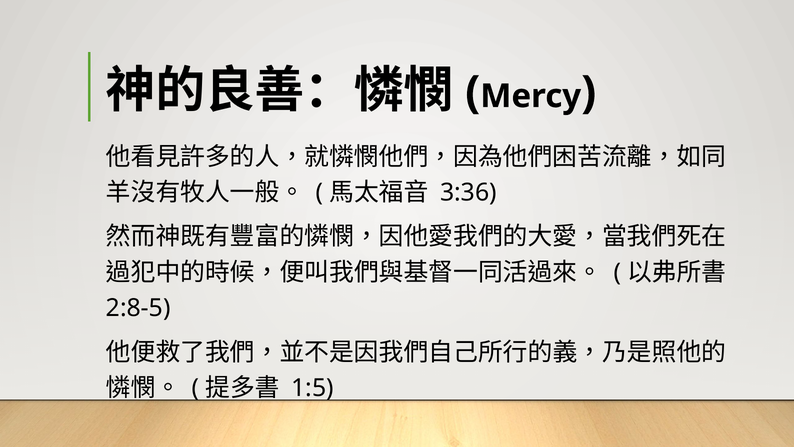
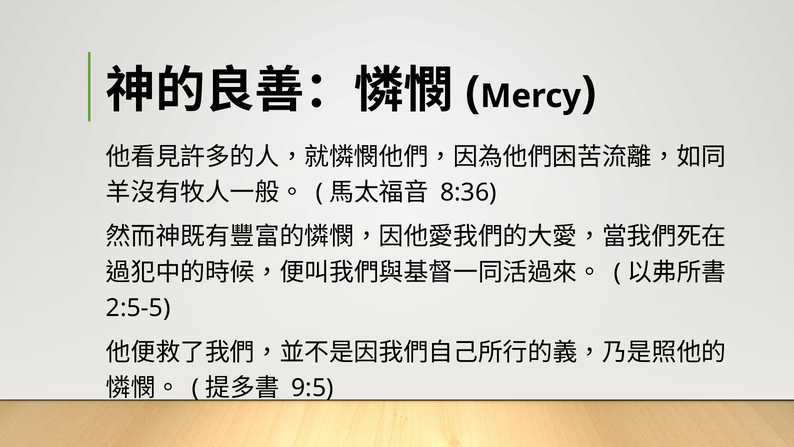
3:36: 3:36 -> 8:36
2:8-5: 2:8-5 -> 2:5-5
1:5: 1:5 -> 9:5
